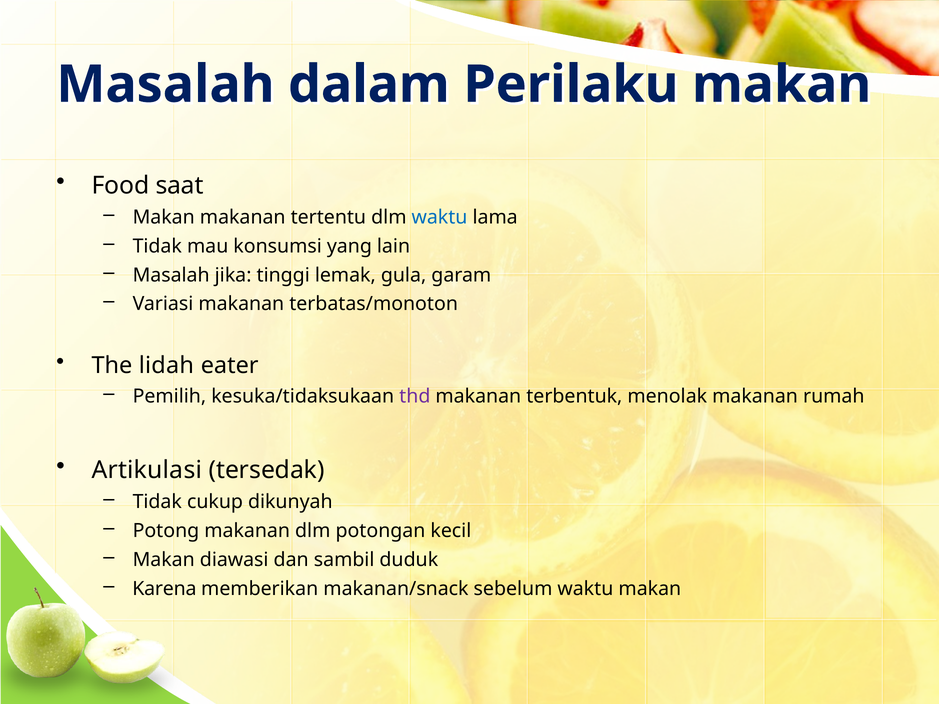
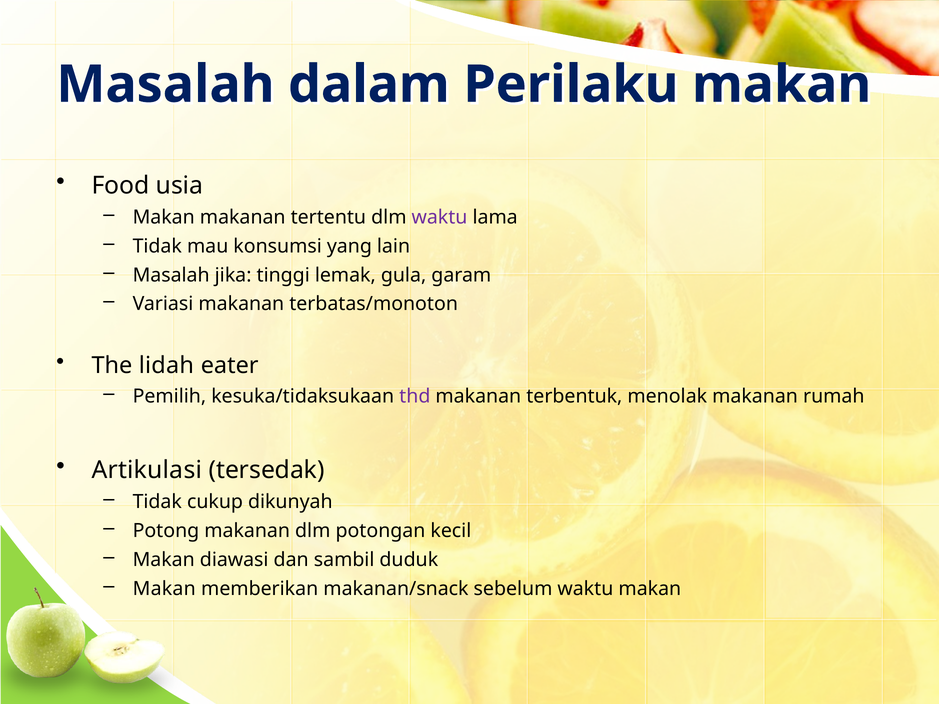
saat: saat -> usia
waktu at (439, 217) colour: blue -> purple
Karena at (164, 589): Karena -> Makan
